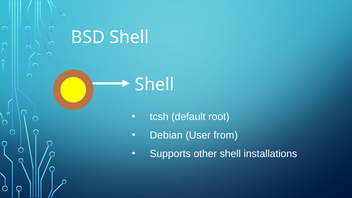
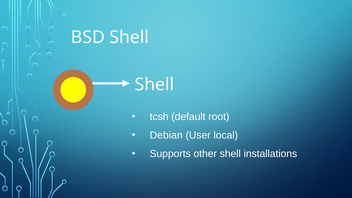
from: from -> local
